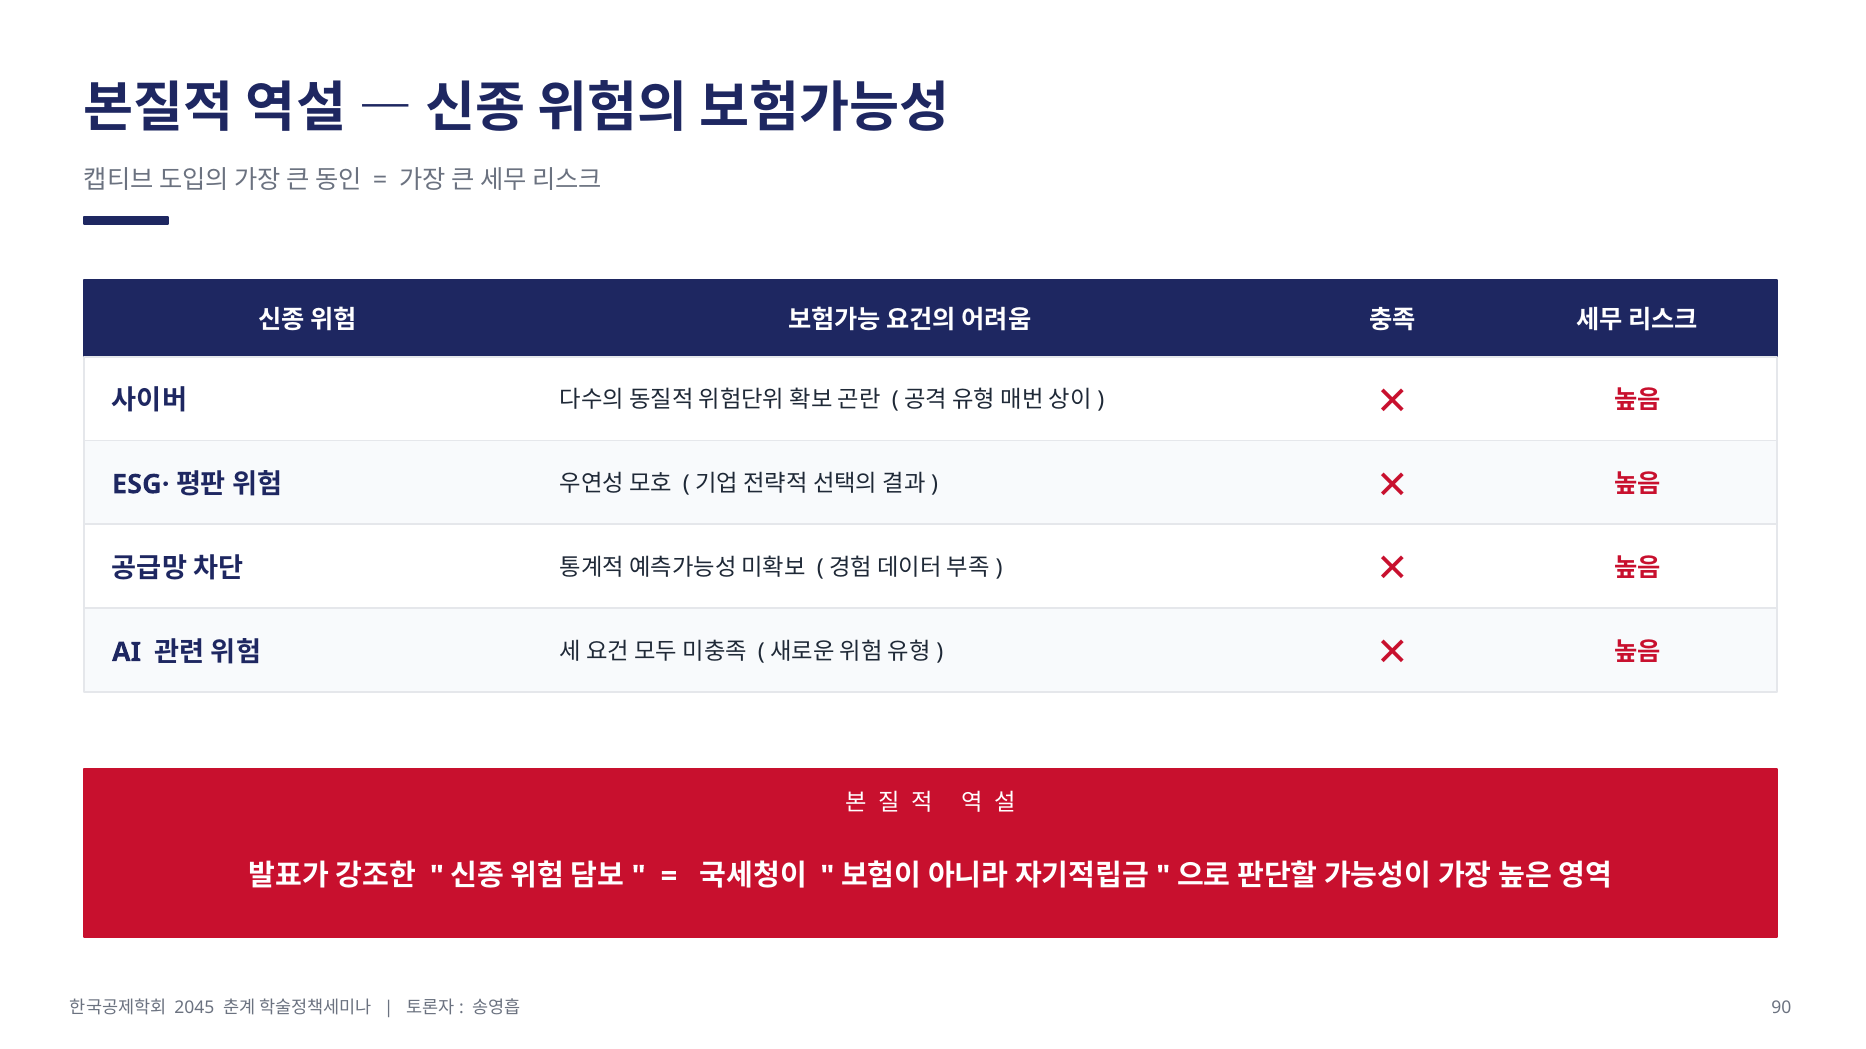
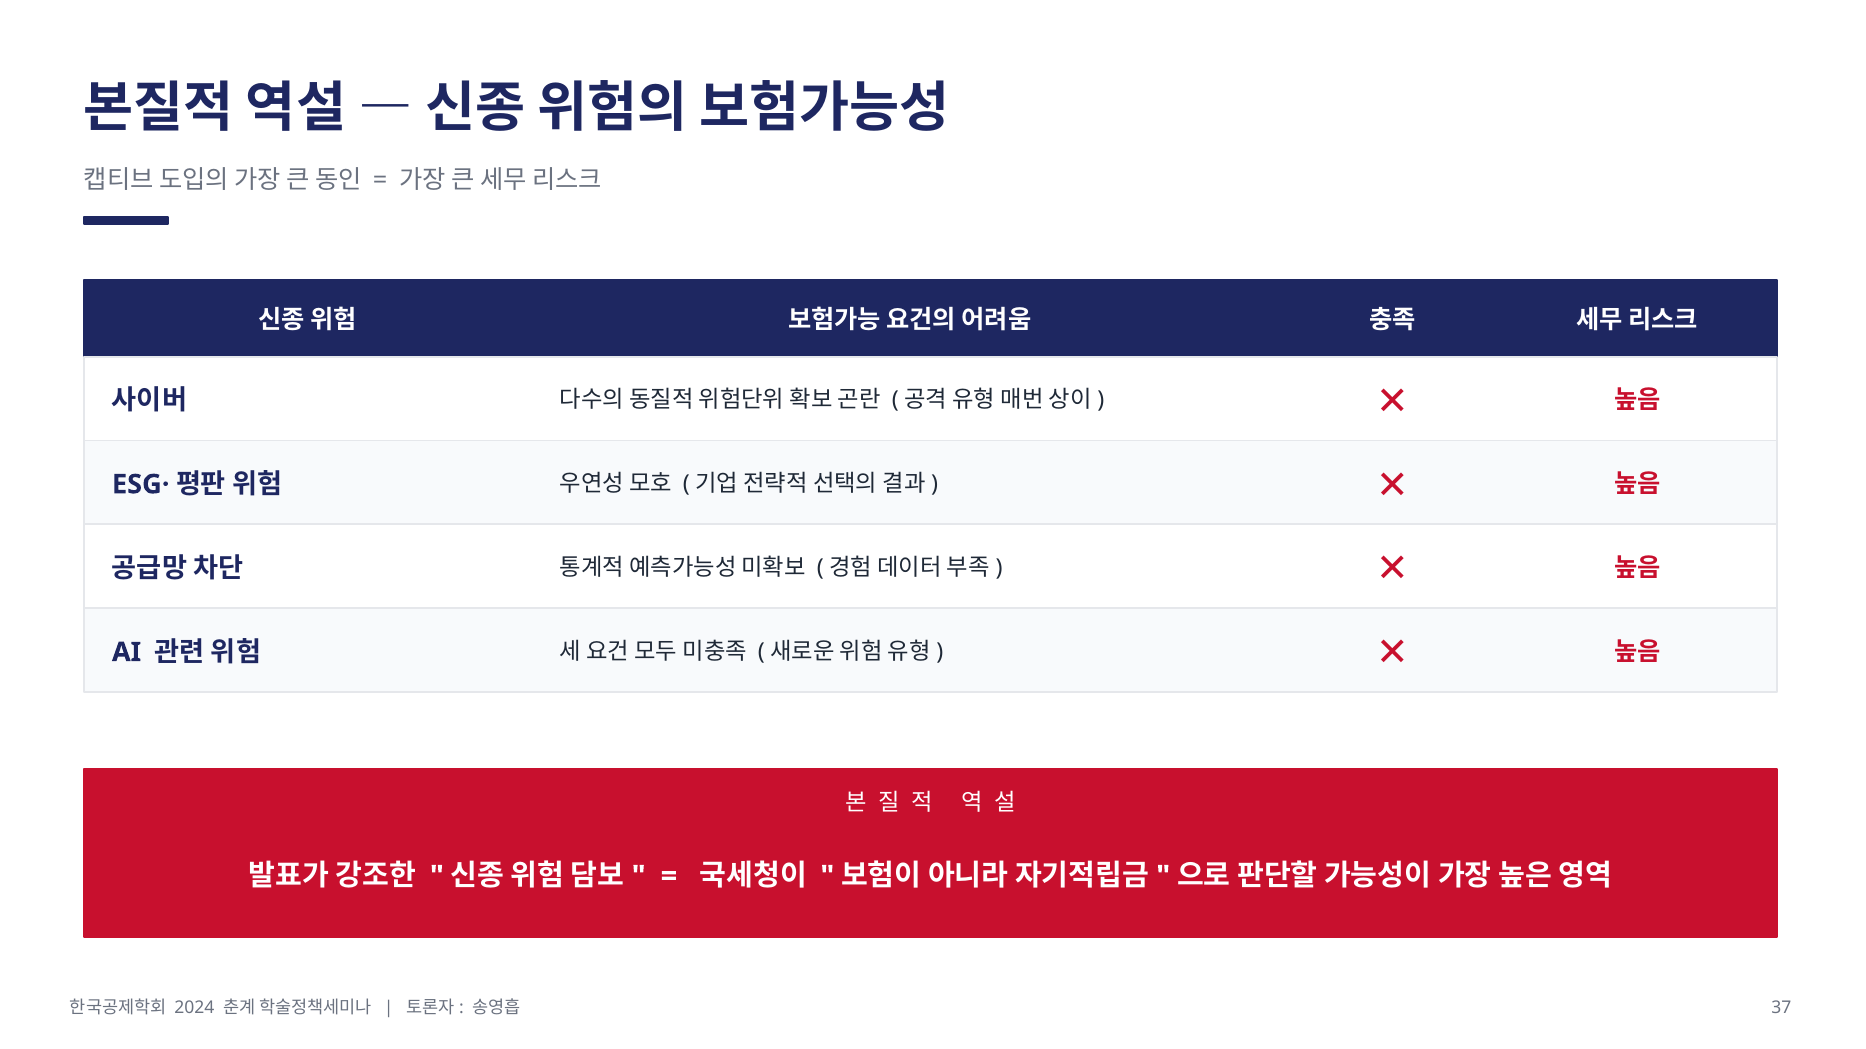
2045: 2045 -> 2024
90: 90 -> 37
